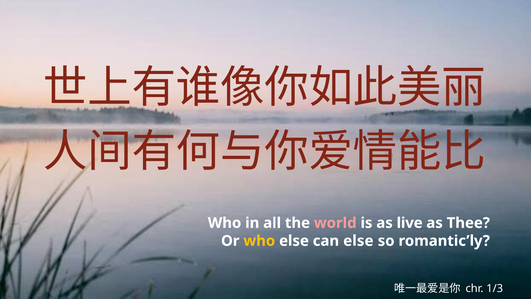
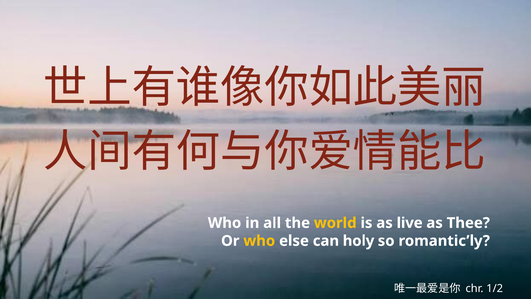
world colour: pink -> yellow
can else: else -> holy
1/3: 1/3 -> 1/2
